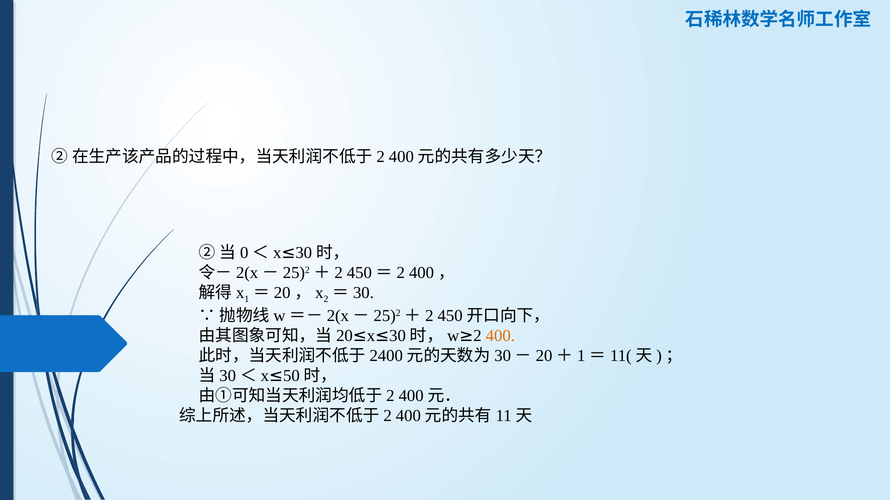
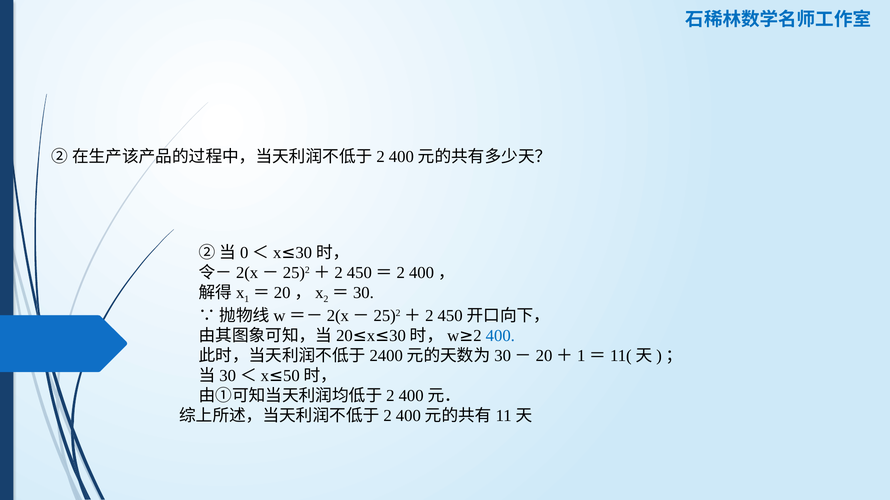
400 colour: orange -> blue
